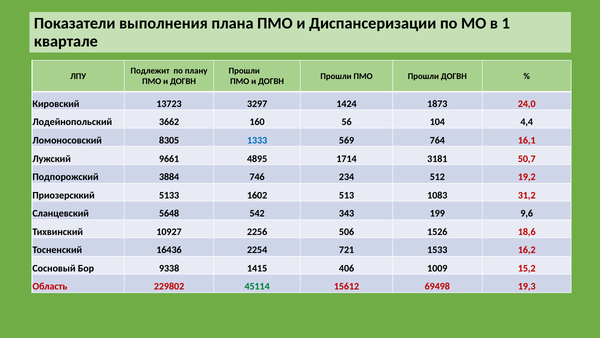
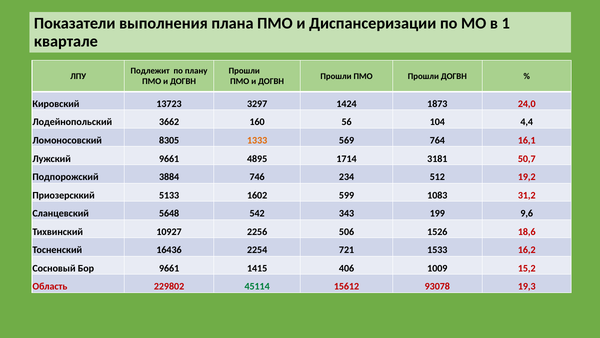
1333 colour: blue -> orange
513: 513 -> 599
Бор 9338: 9338 -> 9661
69498: 69498 -> 93078
